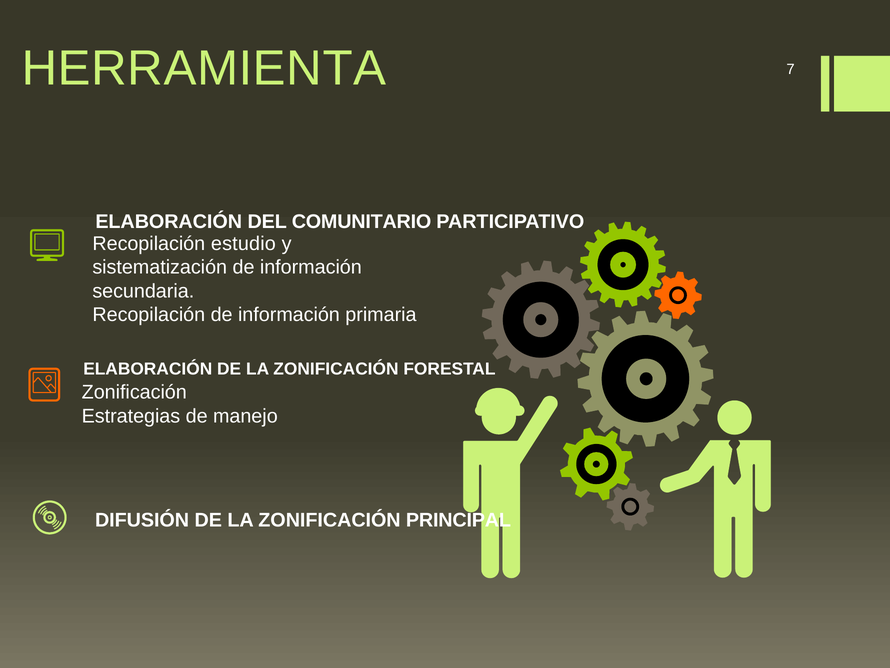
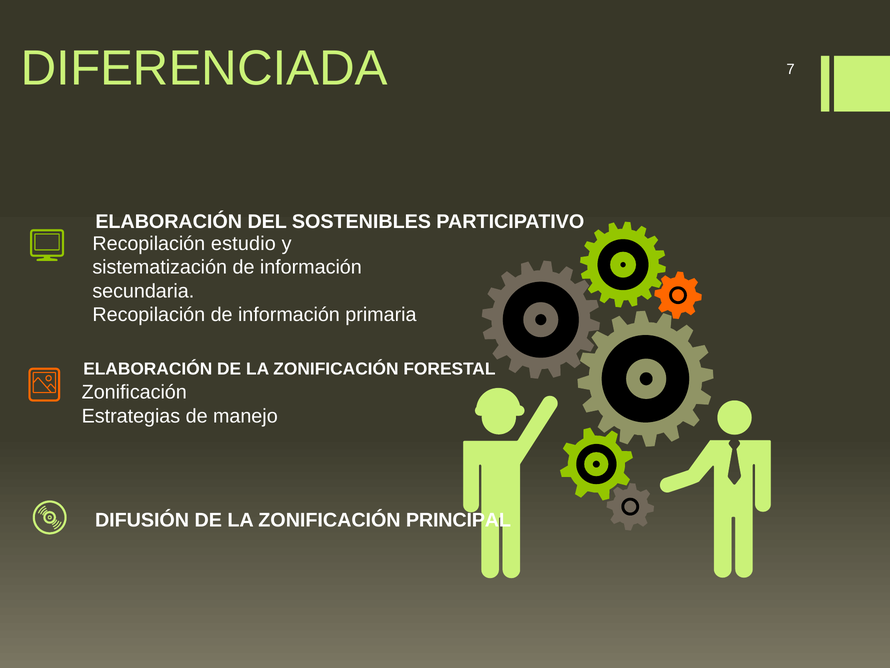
HERRAMIENTA: HERRAMIENTA -> DIFERENCIADA
COMUNITARIO: COMUNITARIO -> SOSTENIBLES
